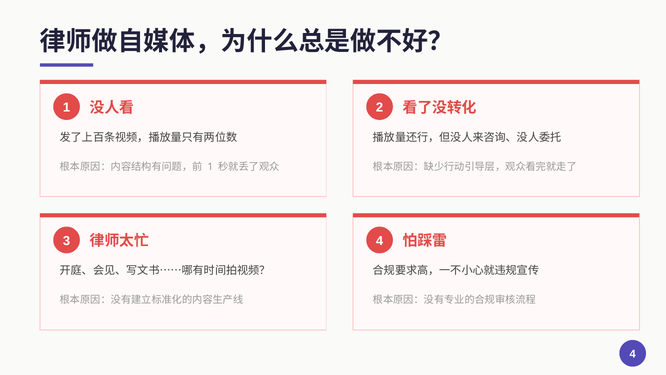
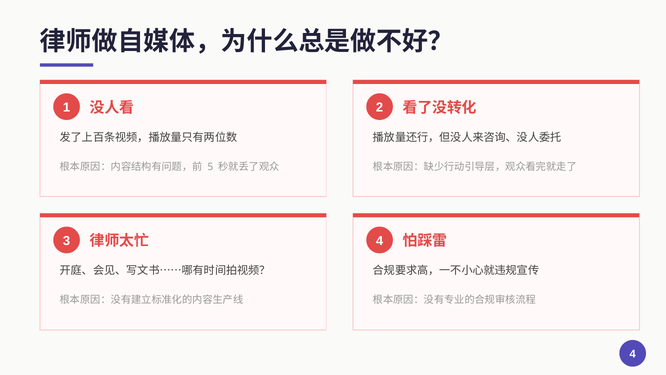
1 at (210, 167): 1 -> 5
